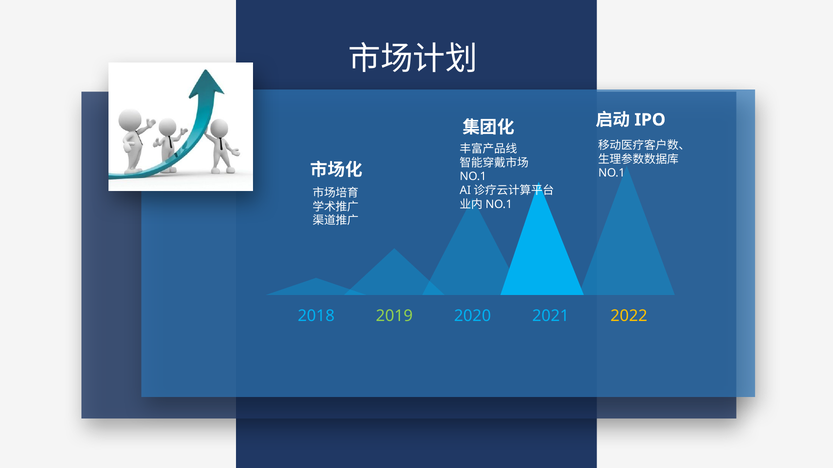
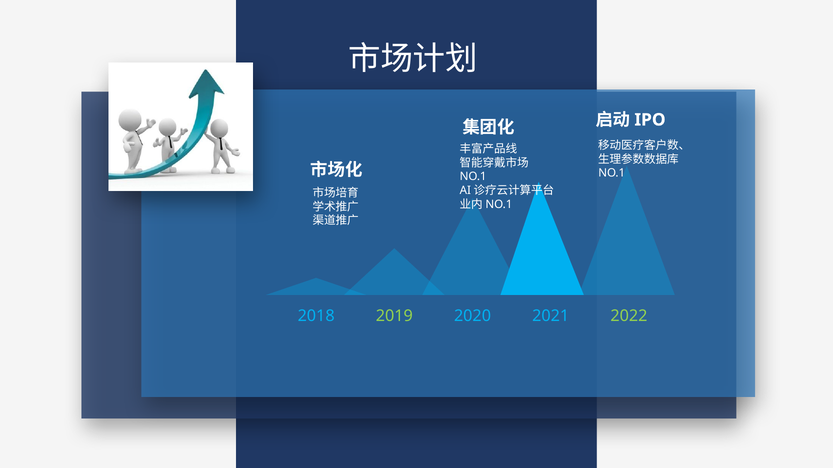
2022 colour: yellow -> light green
